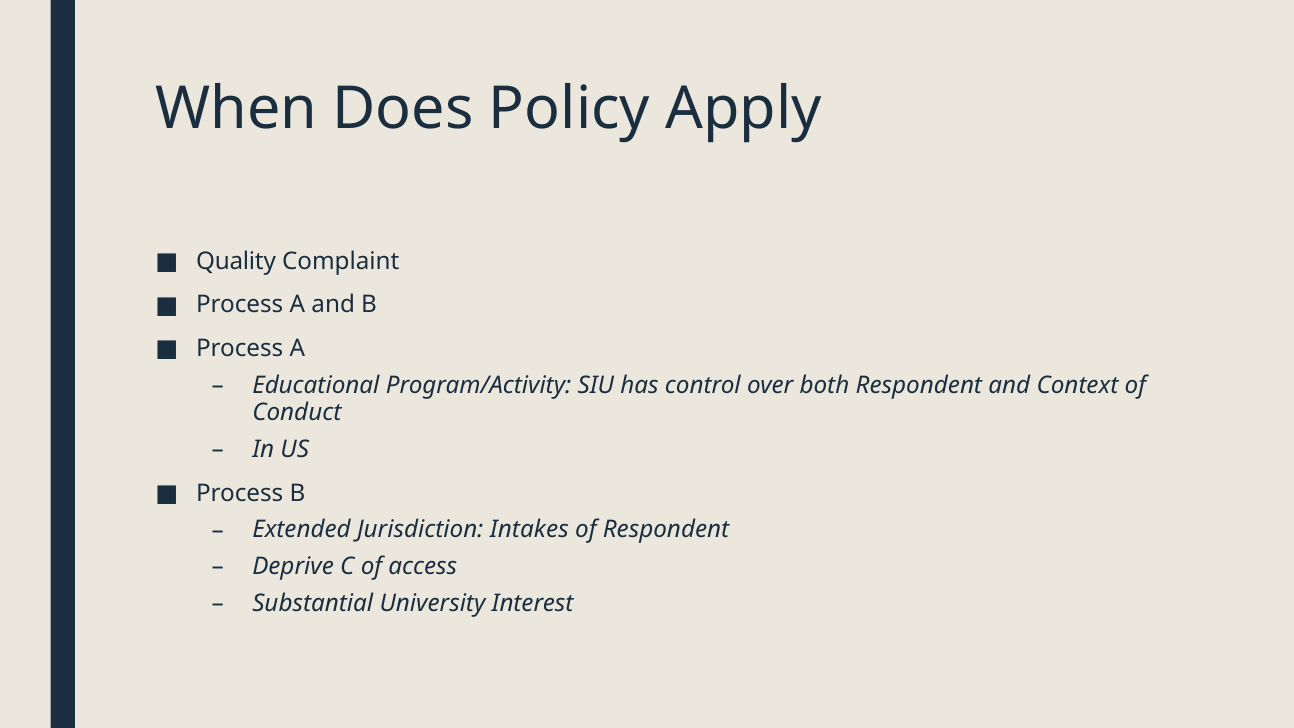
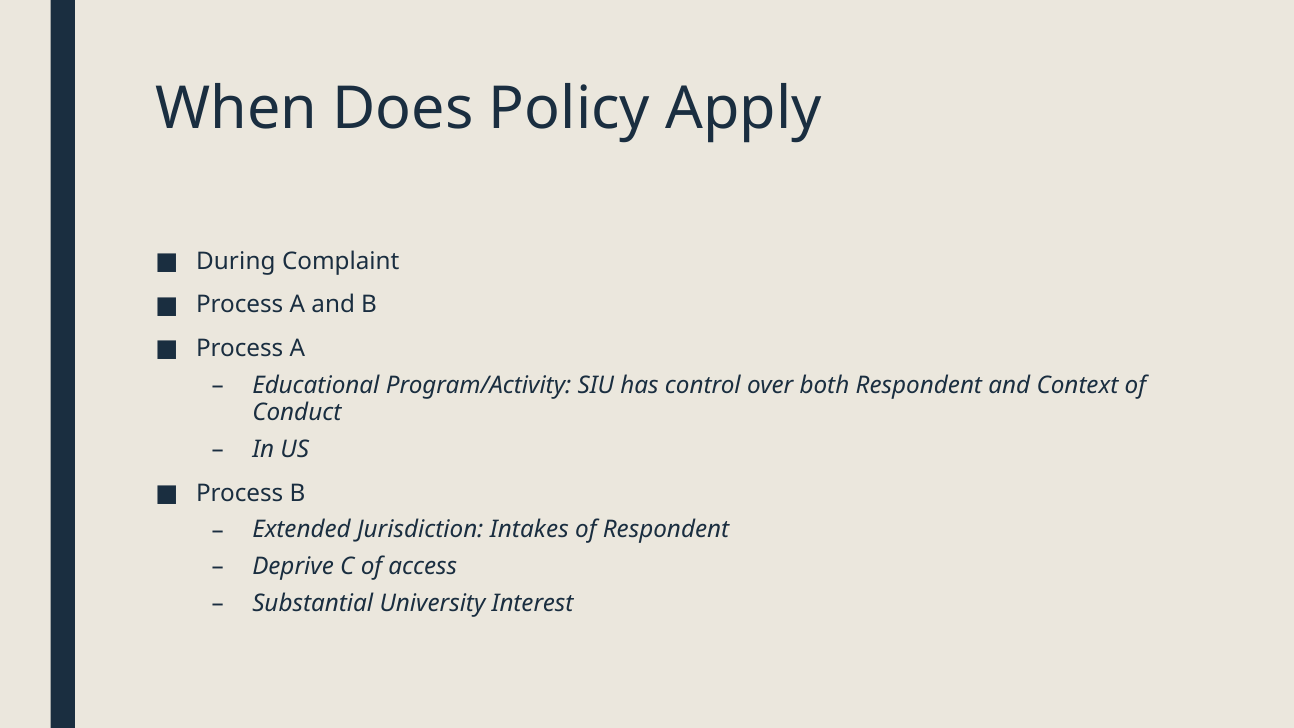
Quality: Quality -> During
